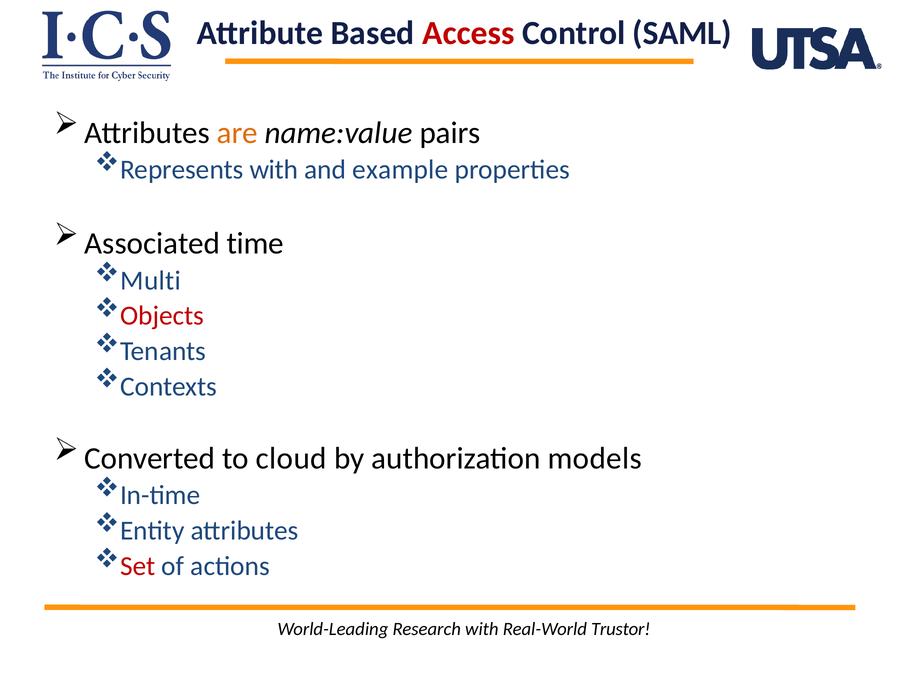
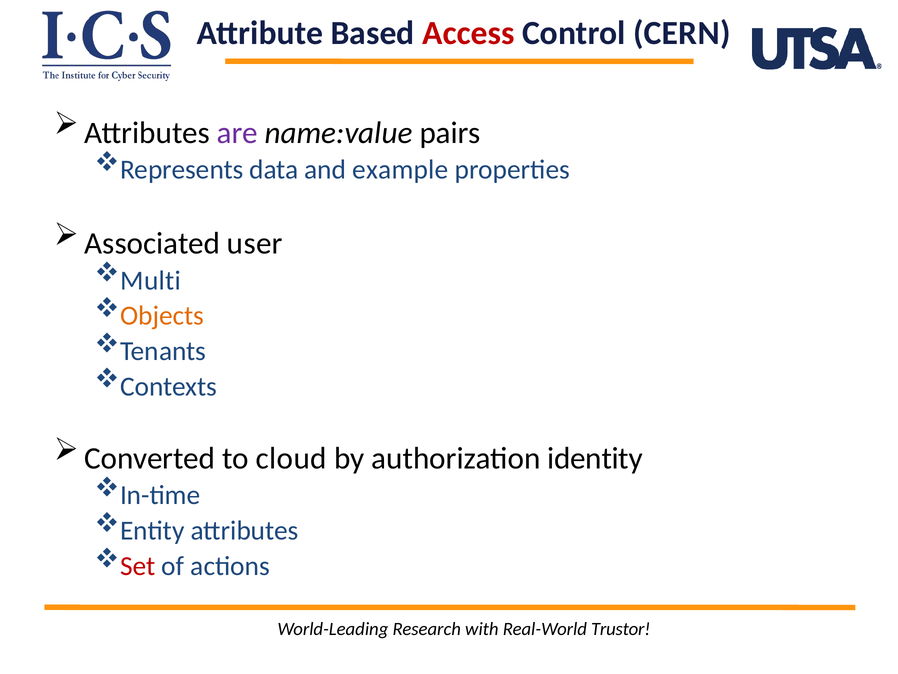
SAML: SAML -> CERN
are colour: orange -> purple
Represents with: with -> data
time: time -> user
Objects colour: red -> orange
models: models -> identity
